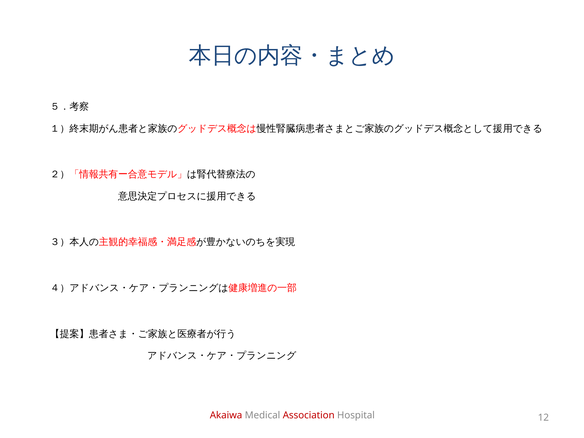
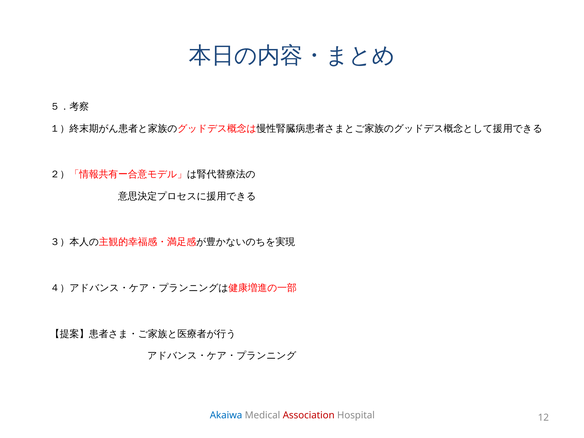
Akaiwa colour: red -> blue
